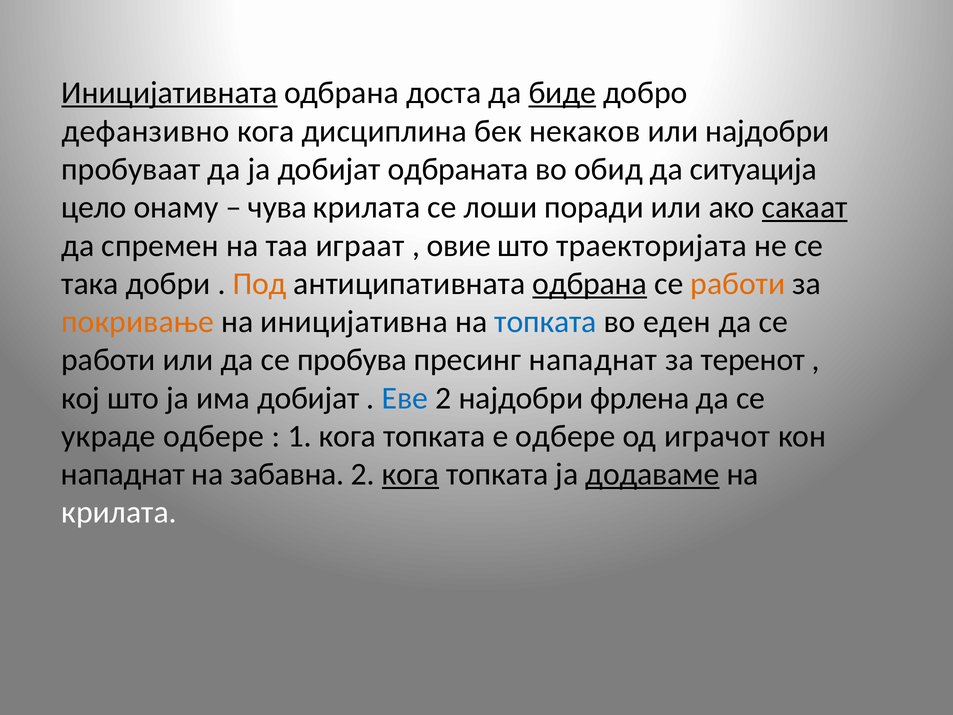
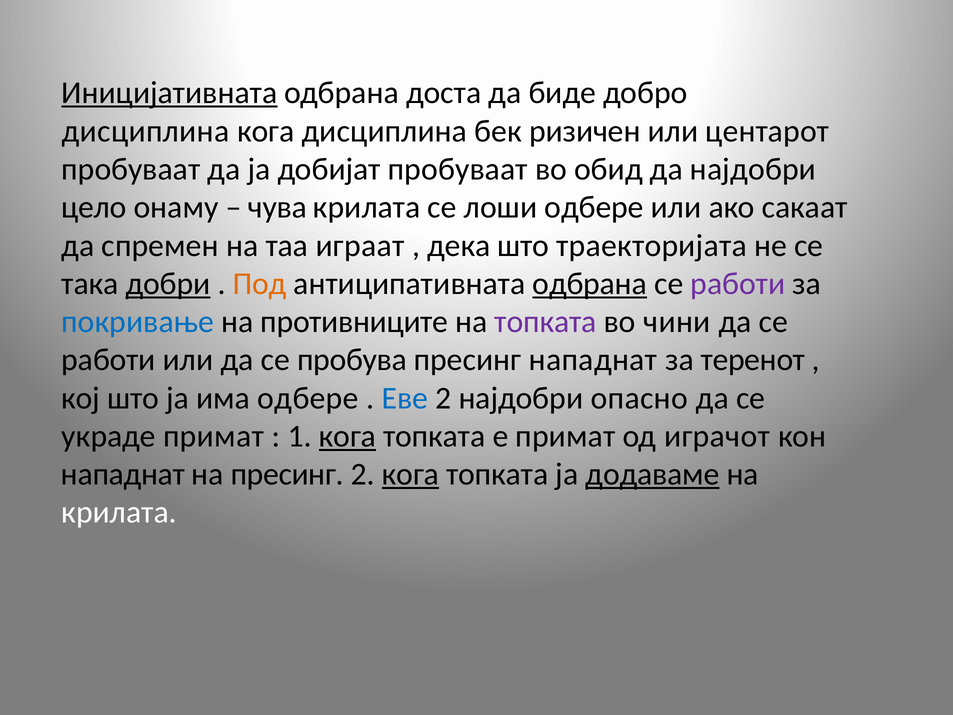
биде underline: present -> none
дефанзивно at (146, 131): дефанзивно -> дисциплина
некаков: некаков -> ризичен
или најдобри: најдобри -> центарот
добијат одбраната: одбраната -> пробуваат
да ситуација: ситуација -> најдобри
лоши поради: поради -> одбере
сакаат underline: present -> none
овие: овие -> дека
добри underline: none -> present
работи at (738, 284) colour: orange -> purple
покривање colour: orange -> blue
иницијативна: иницијативна -> противниците
топката at (546, 322) colour: blue -> purple
еден: еден -> чини
има добијат: добијат -> одбере
фрлена: фрлена -> опасно
украде одбере: одбере -> примат
кога at (348, 436) underline: none -> present
е одбере: одбере -> примат
на забавна: забавна -> пресинг
